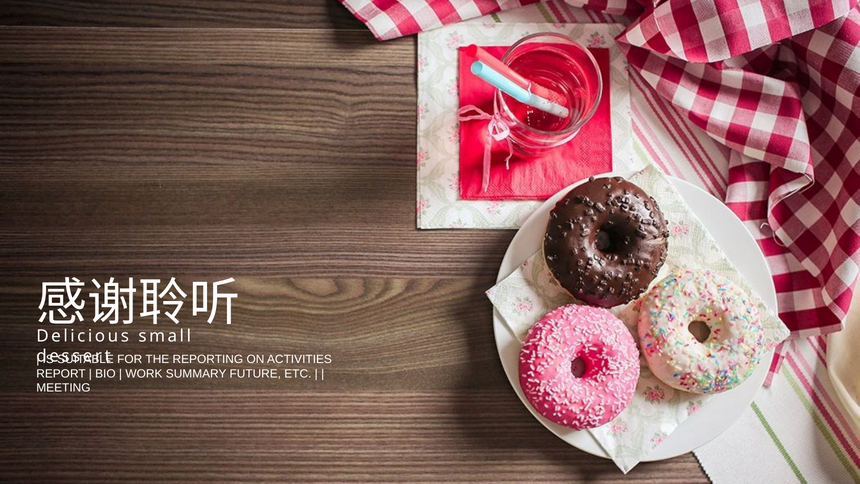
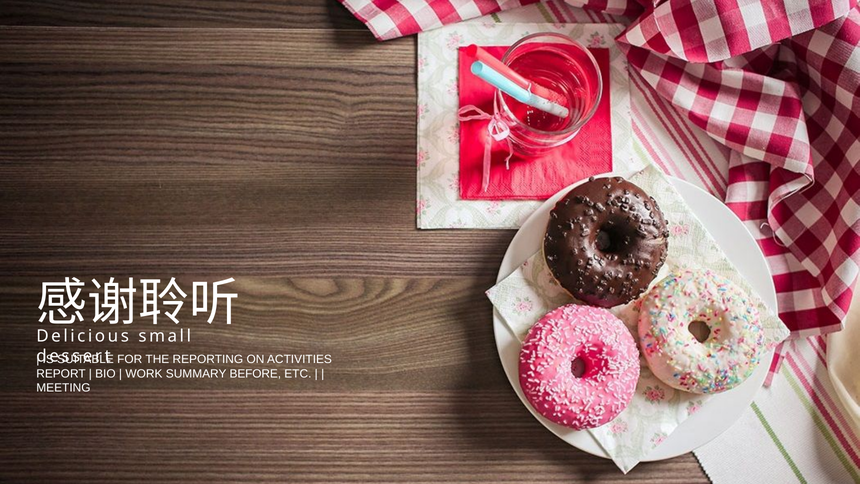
FUTURE: FUTURE -> BEFORE
